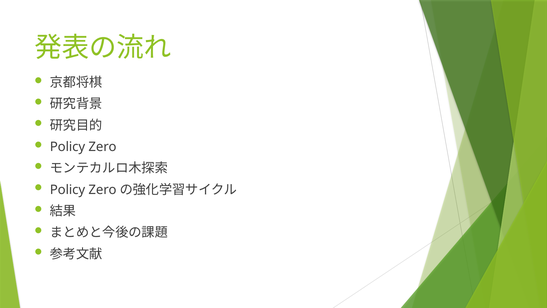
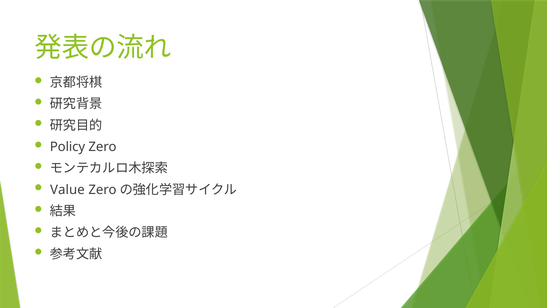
Policy at (68, 190): Policy -> Value
